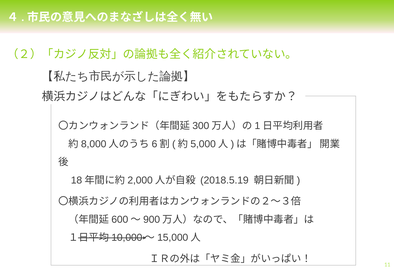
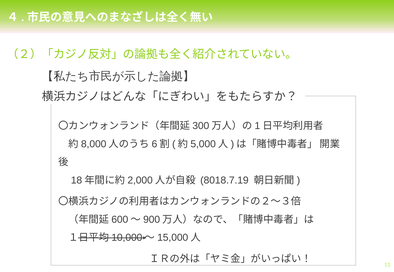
2018.5.19: 2018.5.19 -> 8018.7.19
